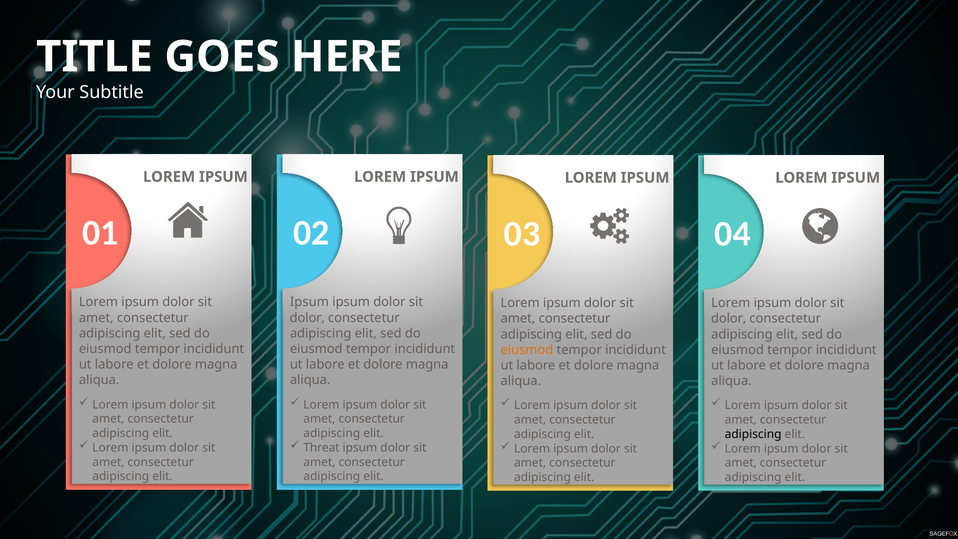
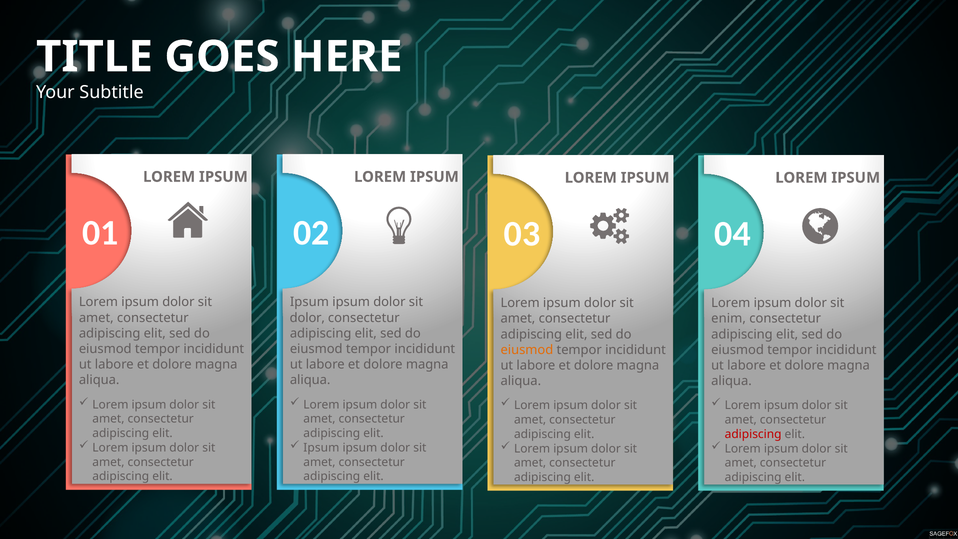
dolor at (729, 319): dolor -> enim
adipiscing at (753, 434) colour: black -> red
Threat at (321, 448): Threat -> Ipsum
